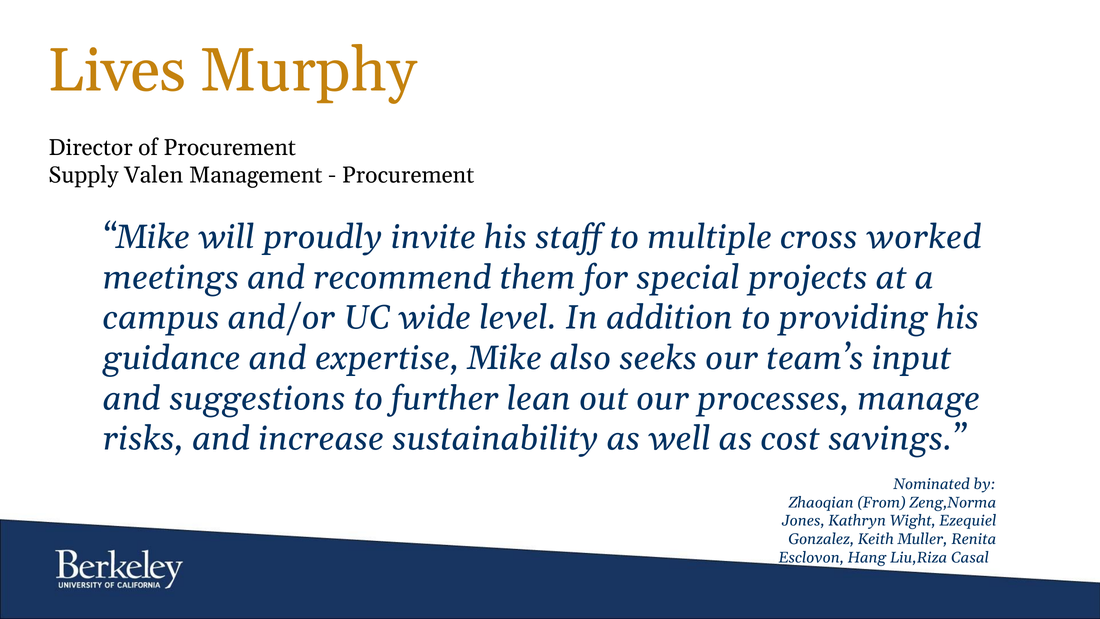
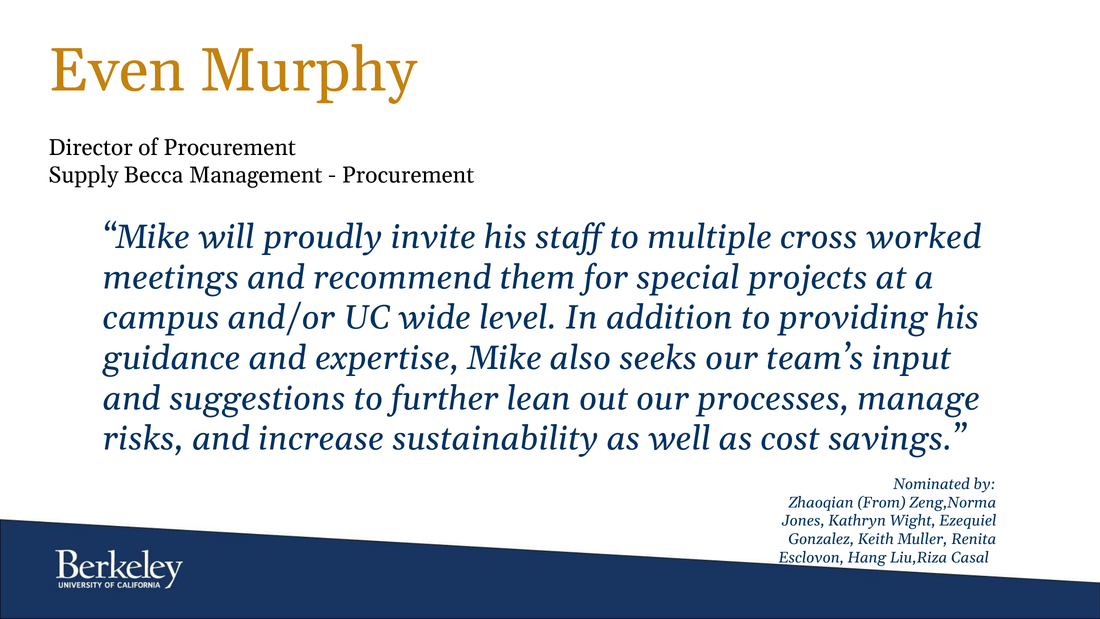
Lives: Lives -> Even
Valen: Valen -> Becca
